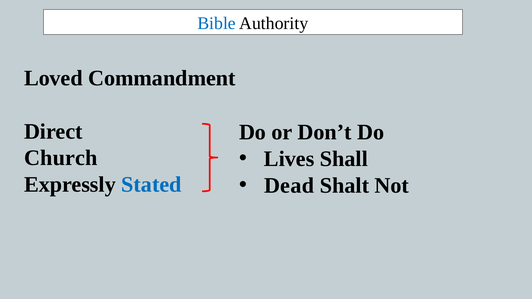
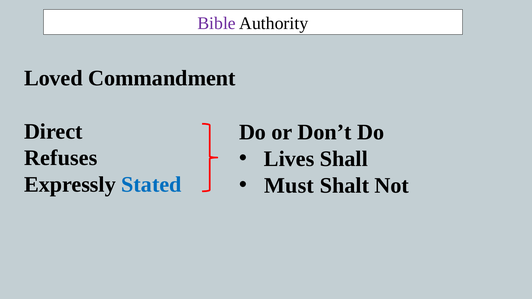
Bible colour: blue -> purple
Church: Church -> Refuses
Dead: Dead -> Must
